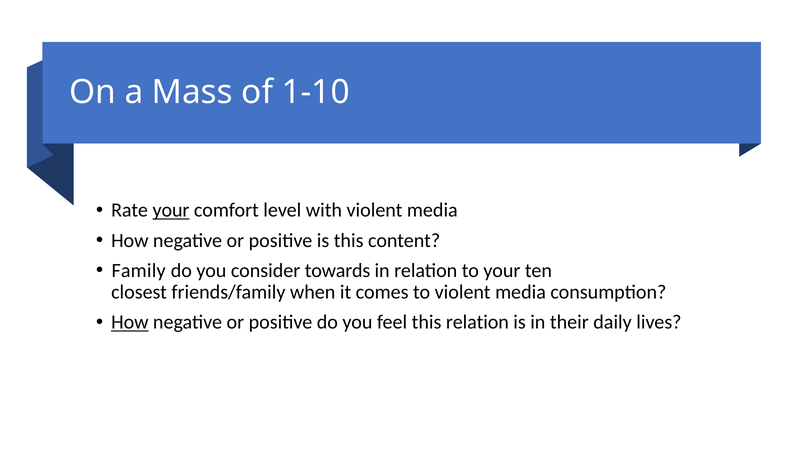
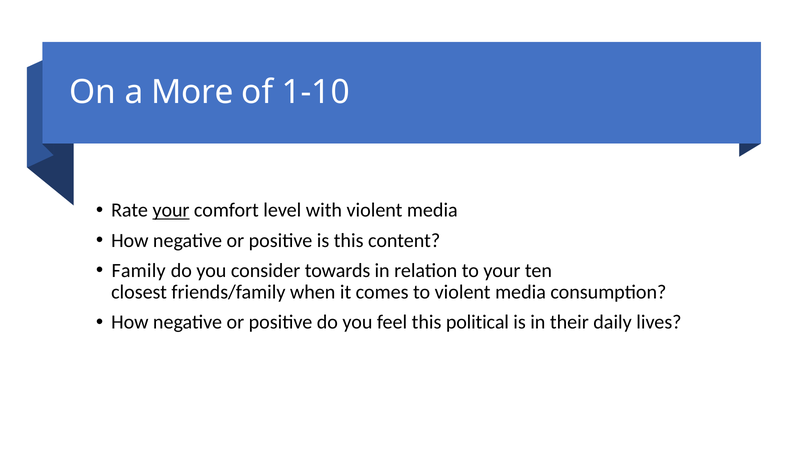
Mass: Mass -> More
How at (130, 322) underline: present -> none
this relation: relation -> political
